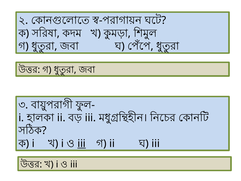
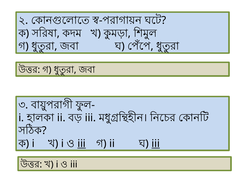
iii at (156, 143) underline: none -> present
